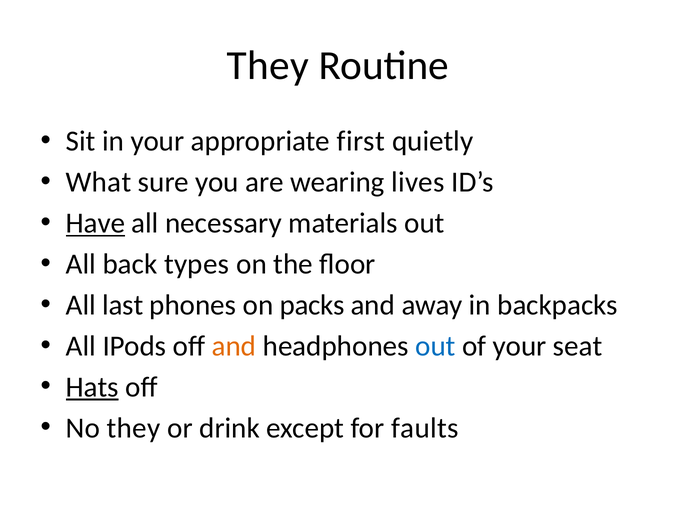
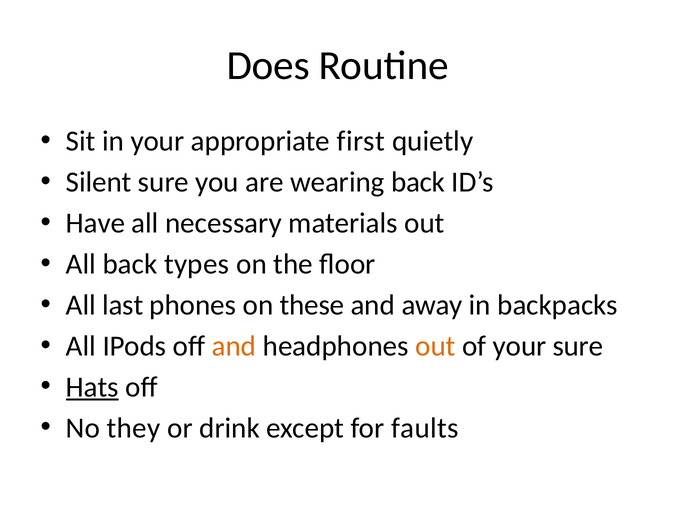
They at (268, 65): They -> Does
What: What -> Silent
wearing lives: lives -> back
Have underline: present -> none
packs: packs -> these
out at (435, 346) colour: blue -> orange
your seat: seat -> sure
